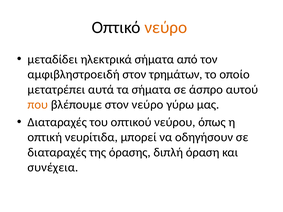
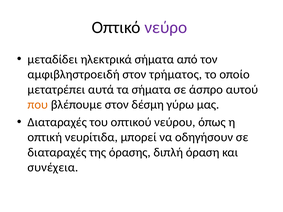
νεύρο at (166, 27) colour: orange -> purple
τρημάτων: τρημάτων -> τρήματος
στον νεύρο: νεύρο -> δέσμη
